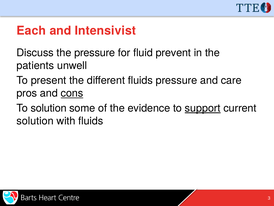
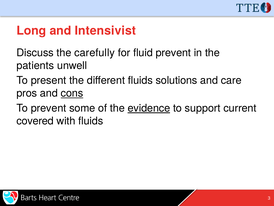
Each: Each -> Long
the pressure: pressure -> carefully
fluids pressure: pressure -> solutions
To solution: solution -> prevent
evidence underline: none -> present
support underline: present -> none
solution at (35, 121): solution -> covered
